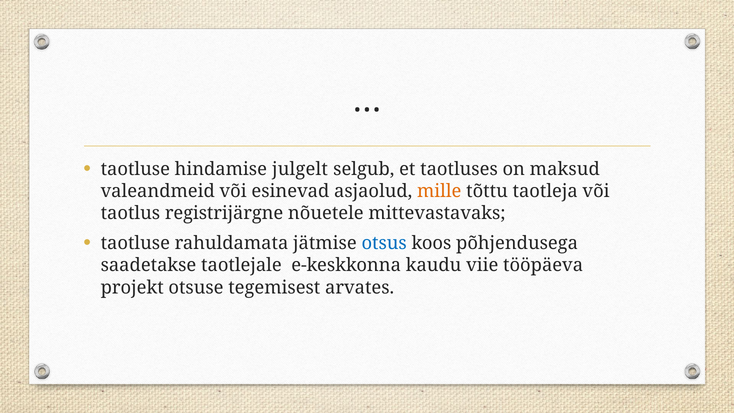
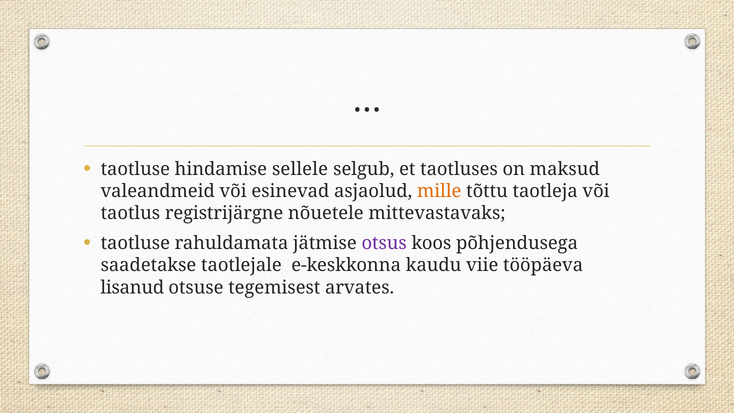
julgelt: julgelt -> sellele
otsus colour: blue -> purple
projekt: projekt -> lisanud
